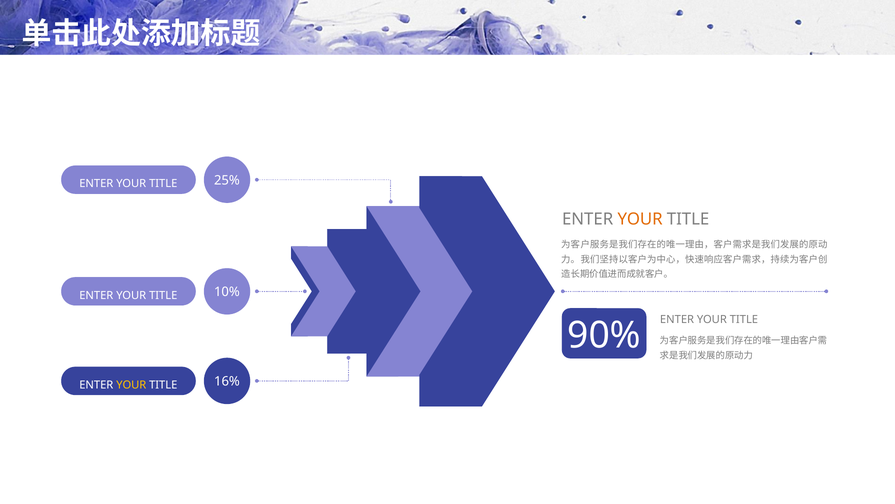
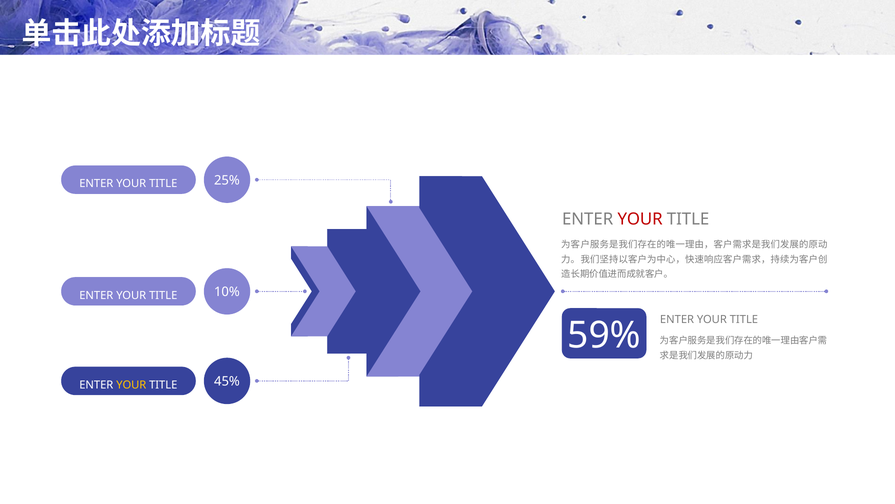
YOUR at (640, 219) colour: orange -> red
90%: 90% -> 59%
16%: 16% -> 45%
